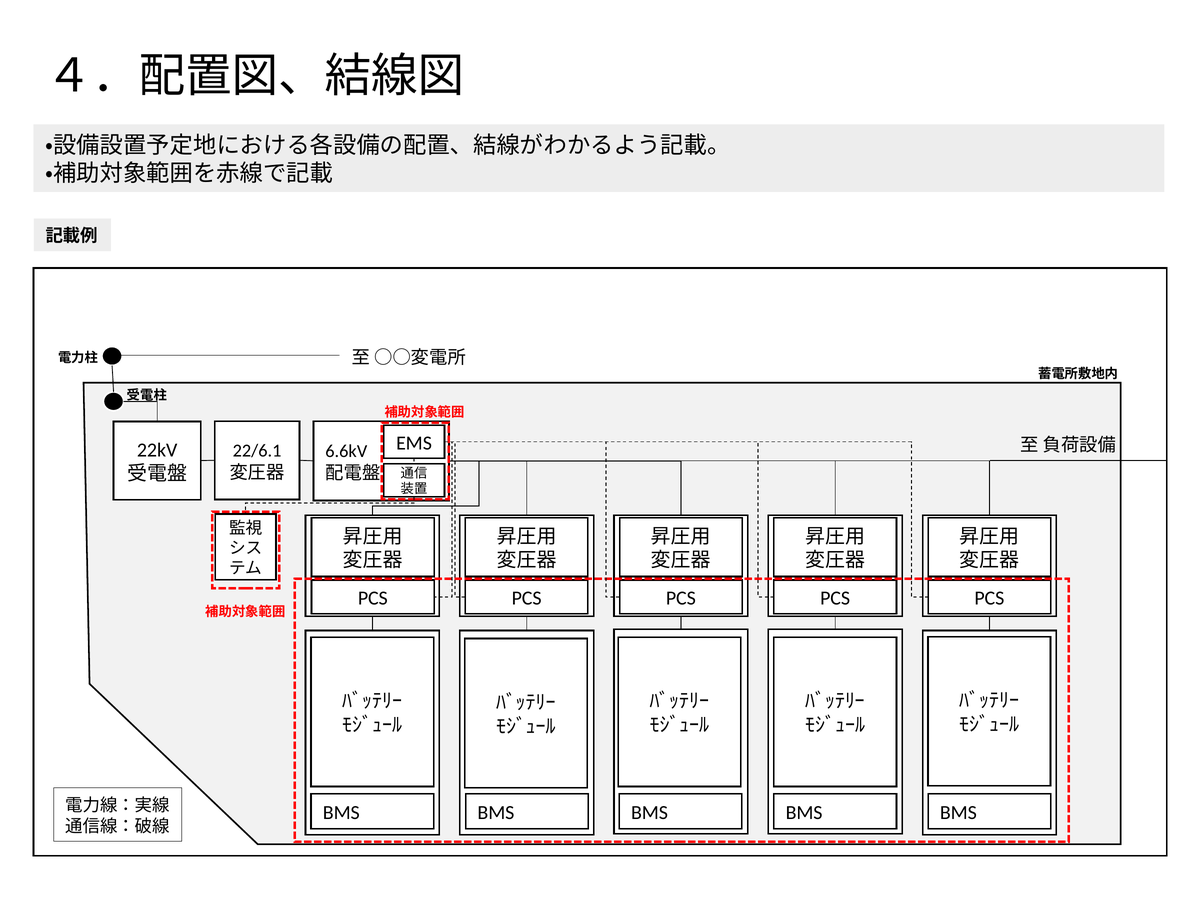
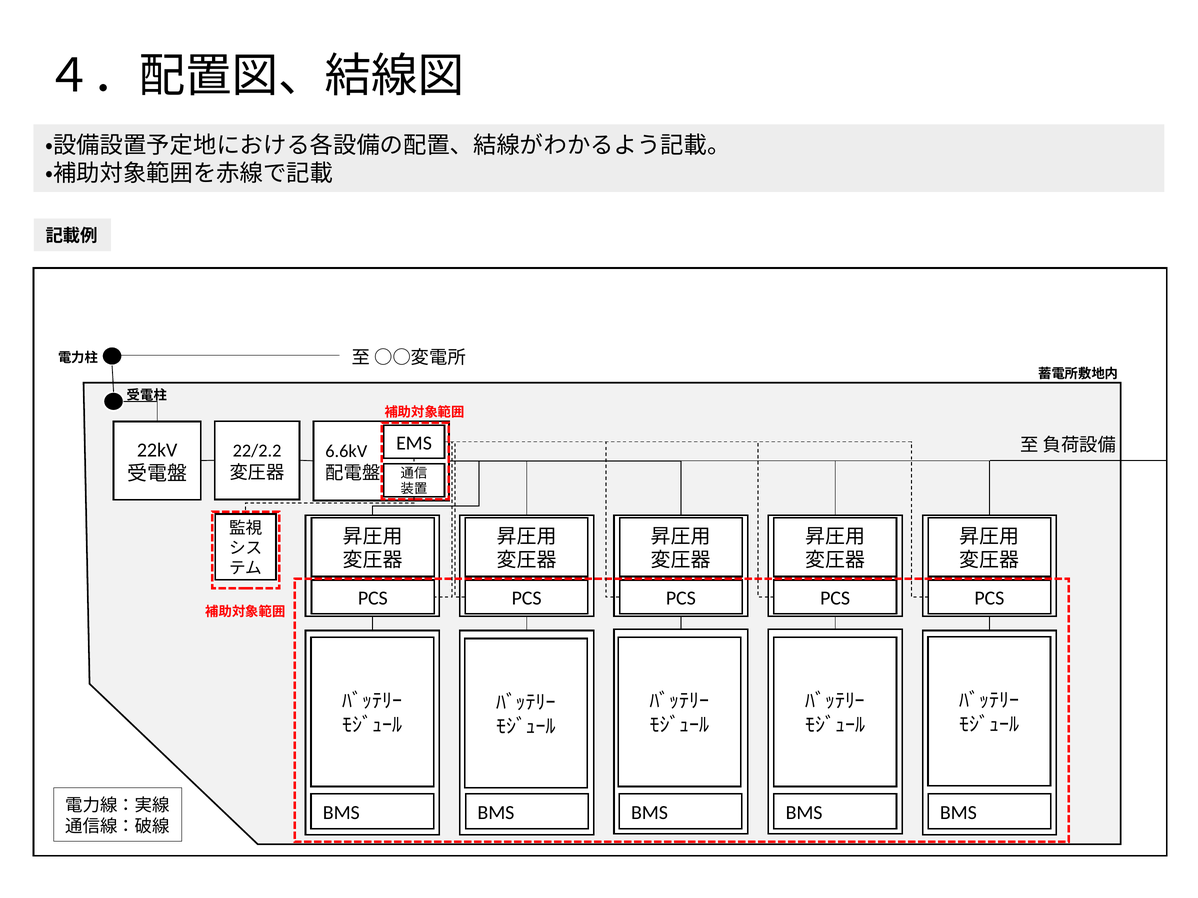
22/6.1: 22/6.1 -> 22/2.2
